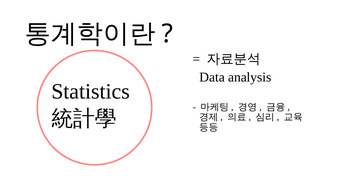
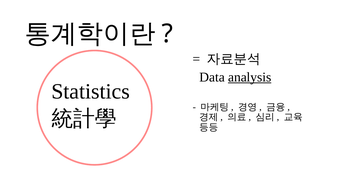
analysis underline: none -> present
